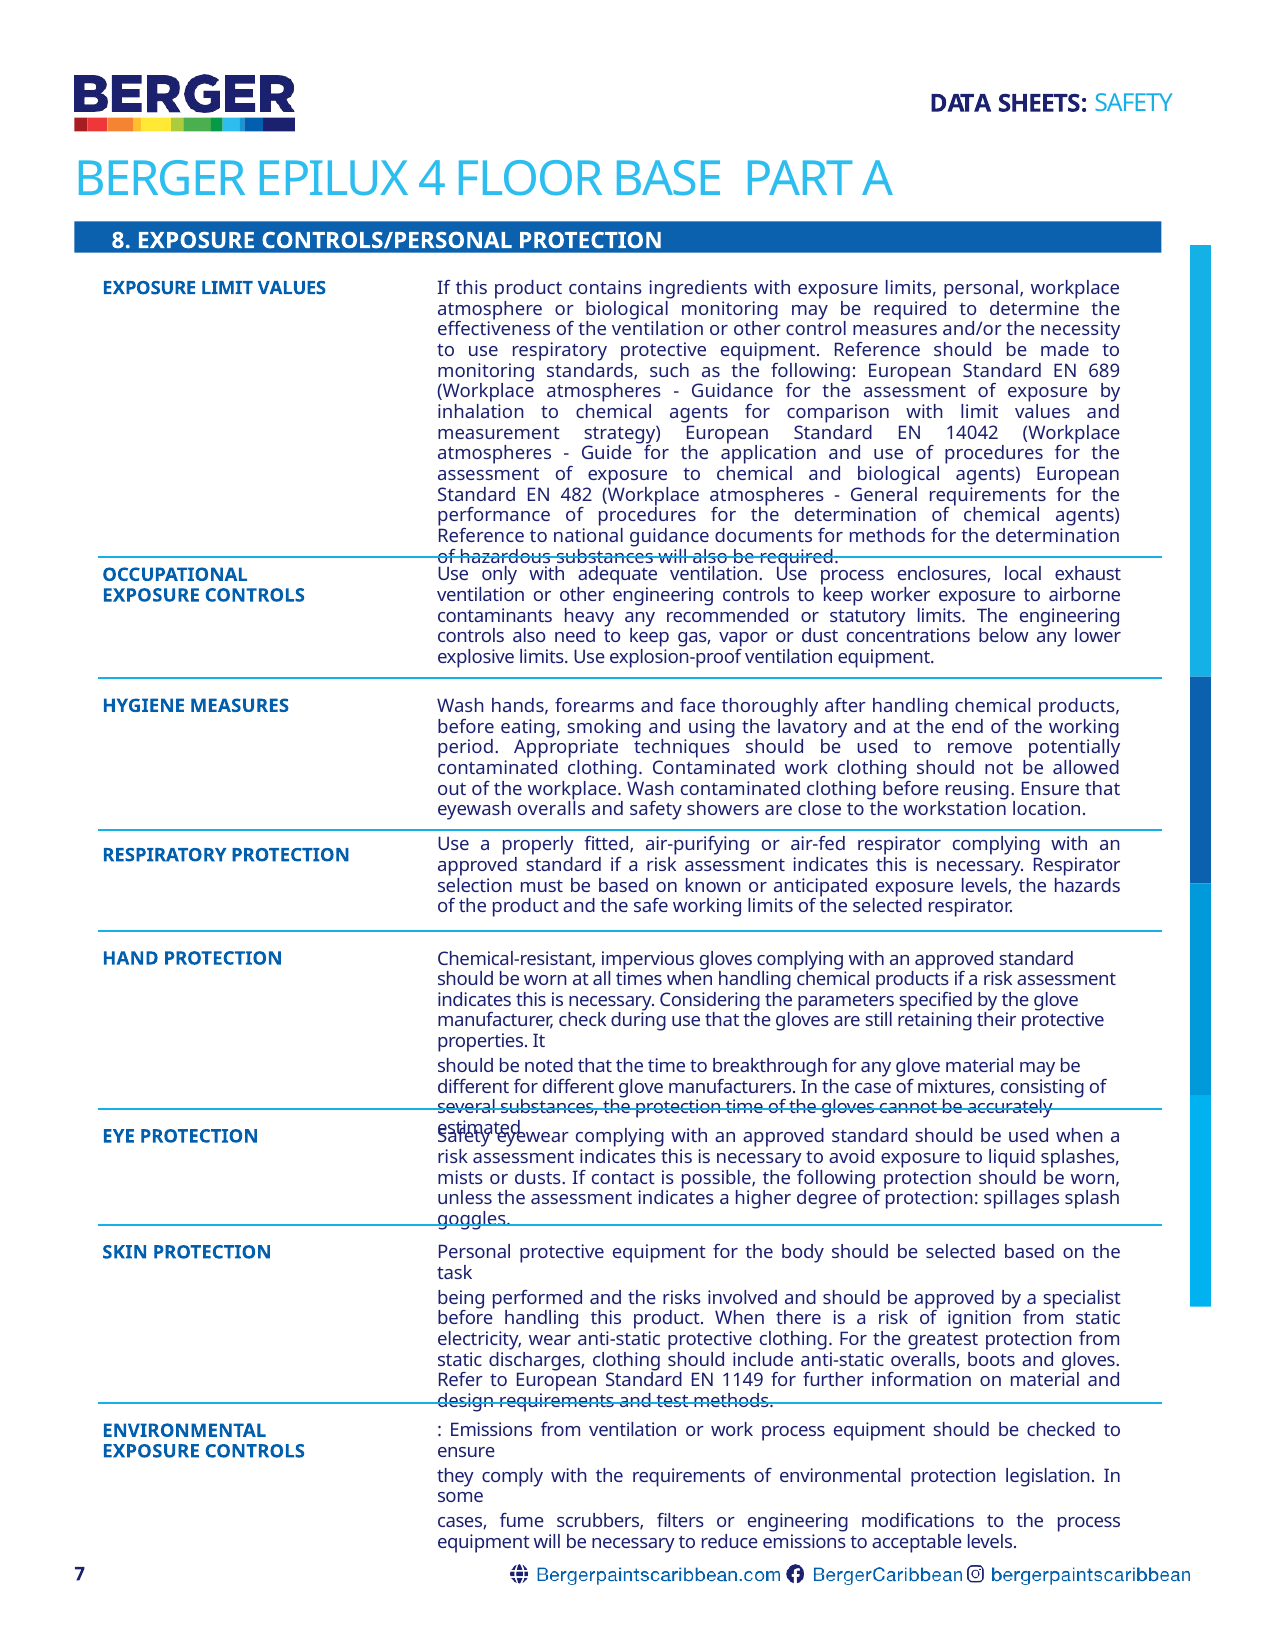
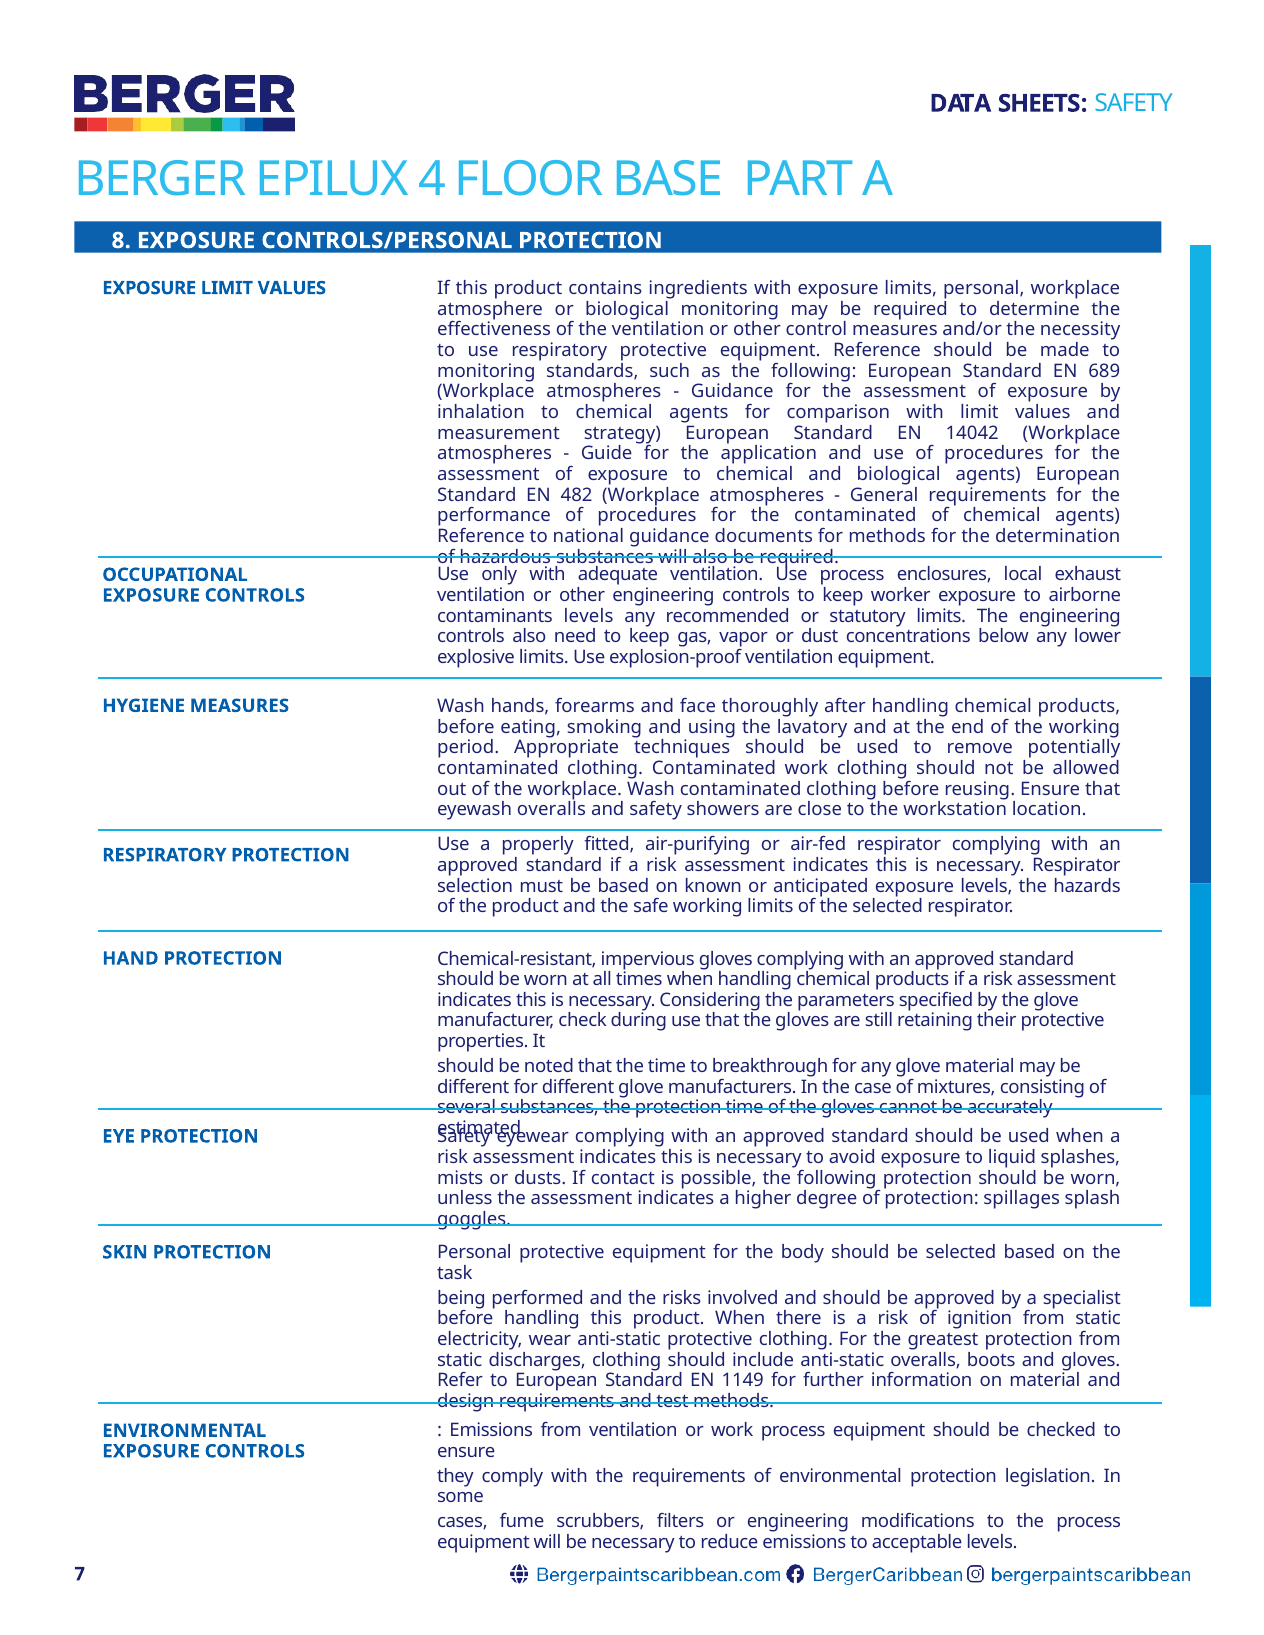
procedures for the determination: determination -> contaminated
contaminants heavy: heavy -> levels
